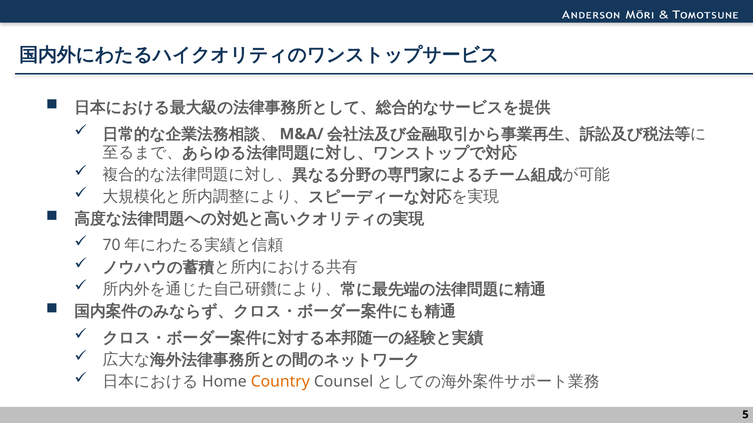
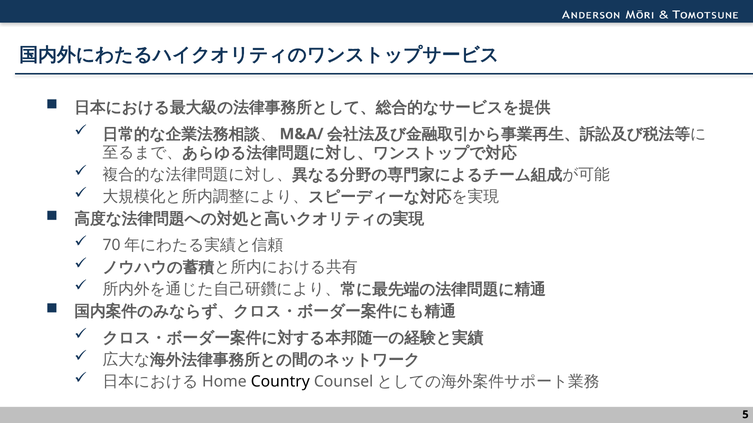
Country colour: orange -> black
